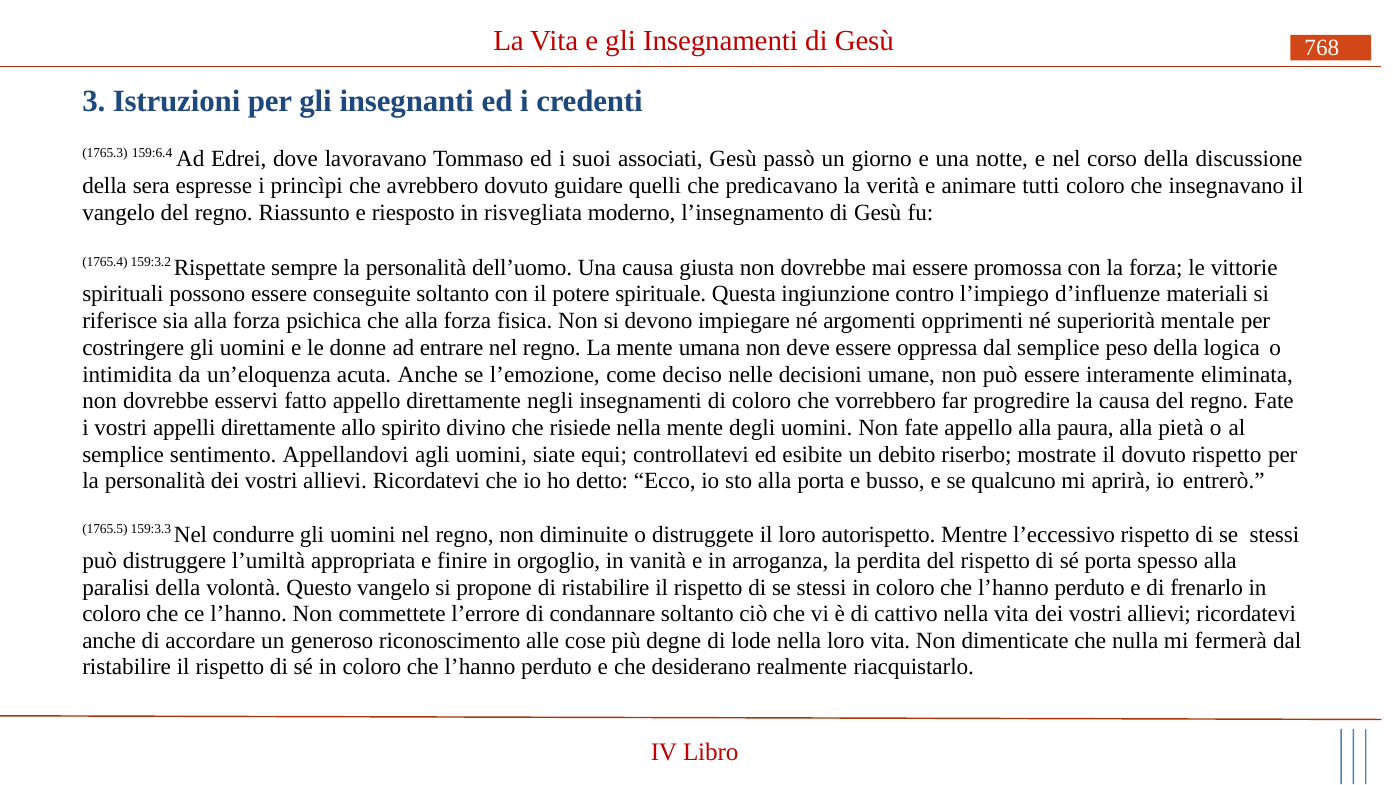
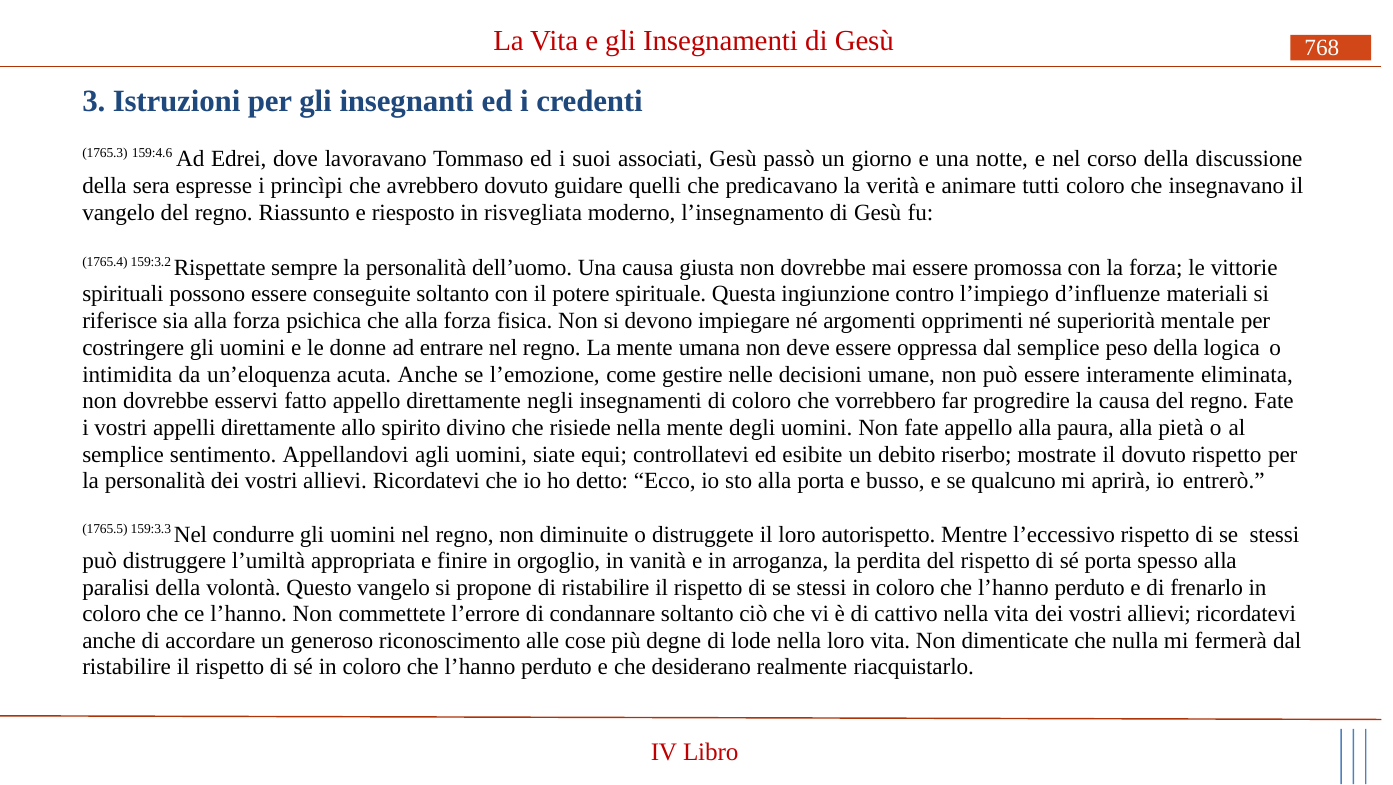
159:6.4: 159:6.4 -> 159:4.6
deciso: deciso -> gestire
